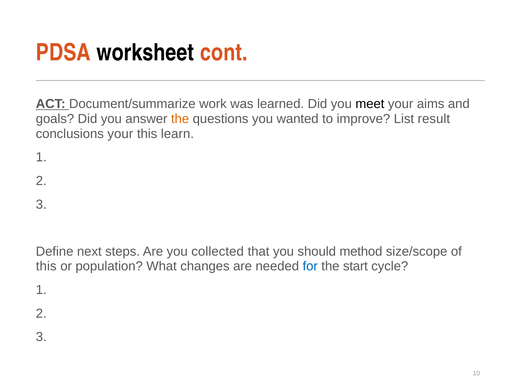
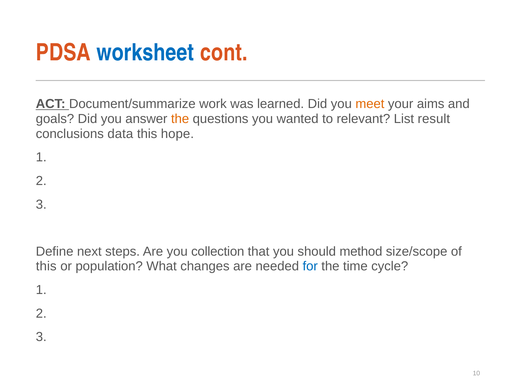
worksheet colour: black -> blue
meet colour: black -> orange
improve: improve -> relevant
conclusions your: your -> data
learn: learn -> hope
collected: collected -> collection
start: start -> time
